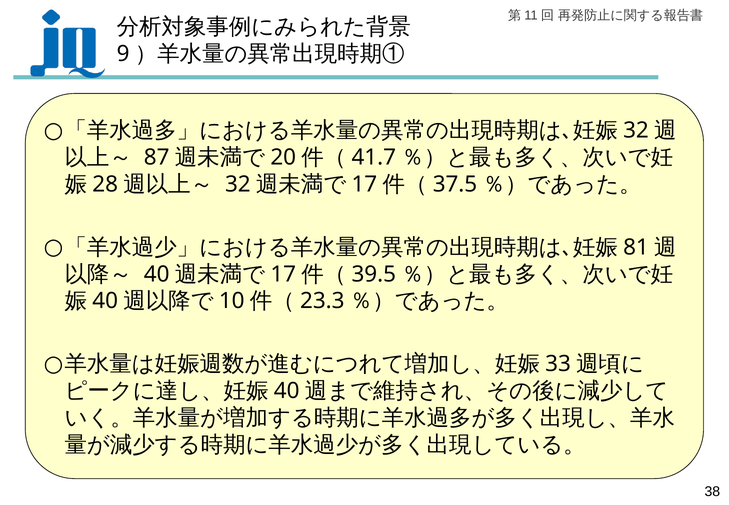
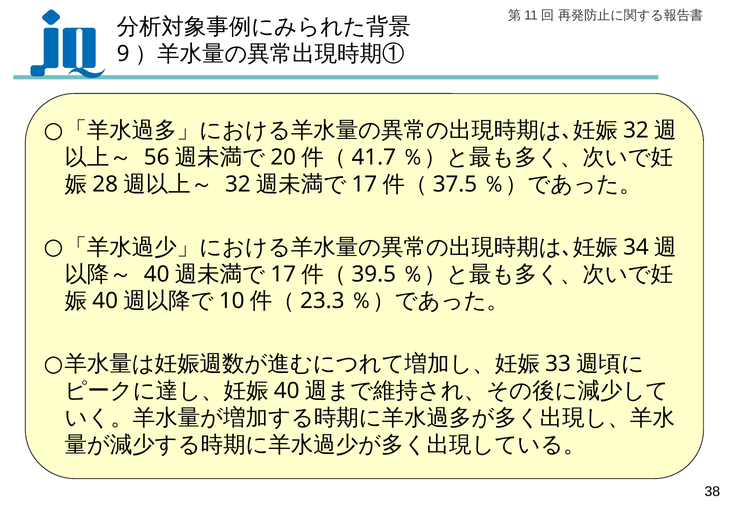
87: 87 -> 56
81: 81 -> 34
